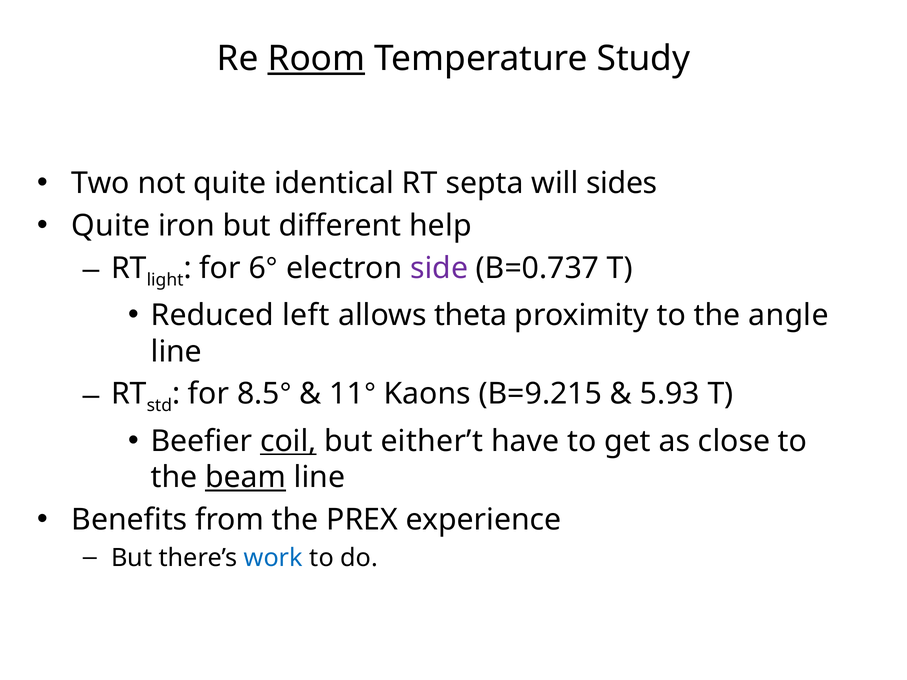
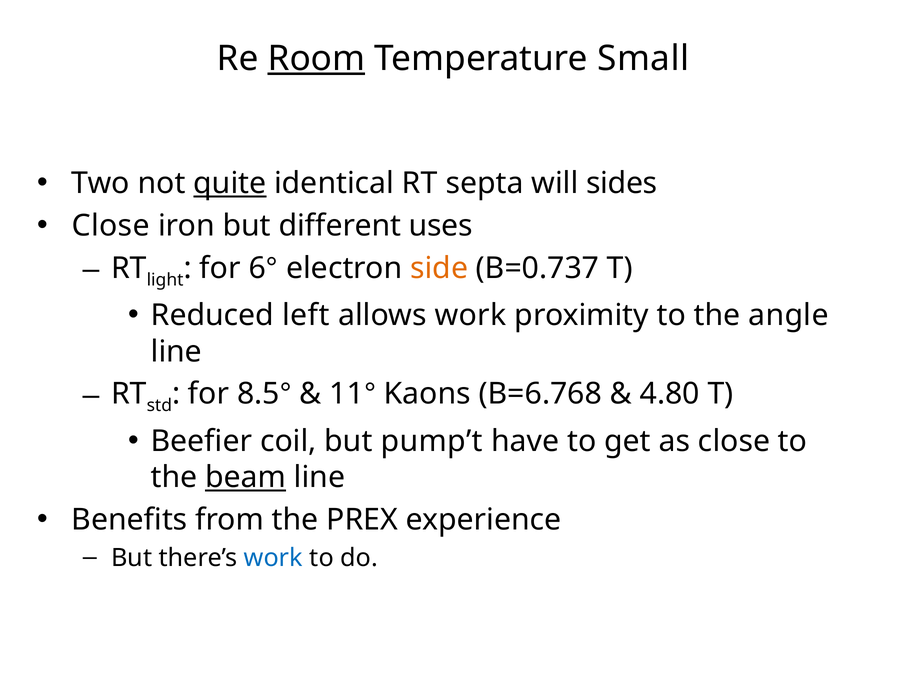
Study: Study -> Small
quite at (230, 184) underline: none -> present
Quite at (111, 226): Quite -> Close
help: help -> uses
side colour: purple -> orange
allows theta: theta -> work
B=9.215: B=9.215 -> B=6.768
5.93: 5.93 -> 4.80
coil underline: present -> none
either’t: either’t -> pump’t
